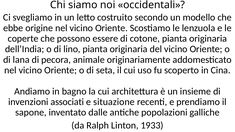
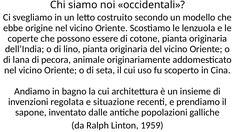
associati: associati -> regolata
1933: 1933 -> 1959
